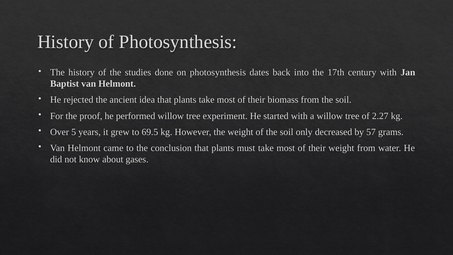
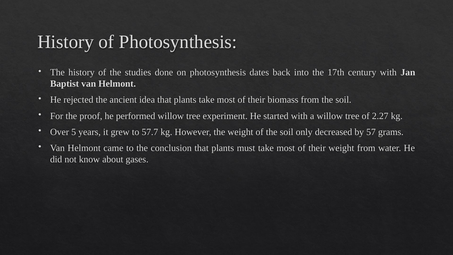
69.5: 69.5 -> 57.7
